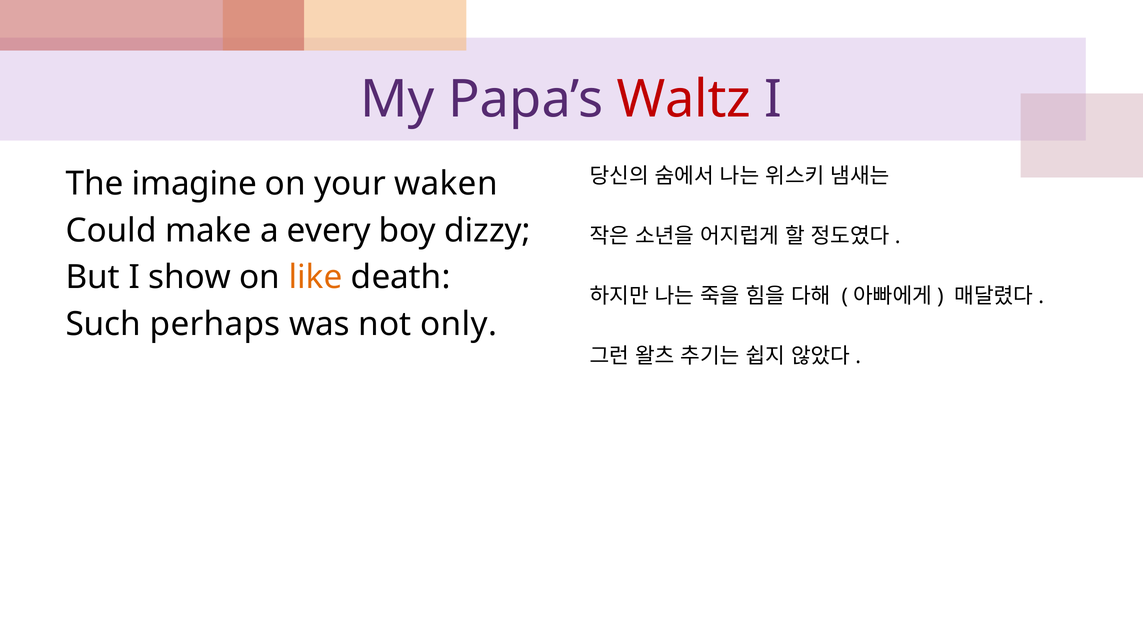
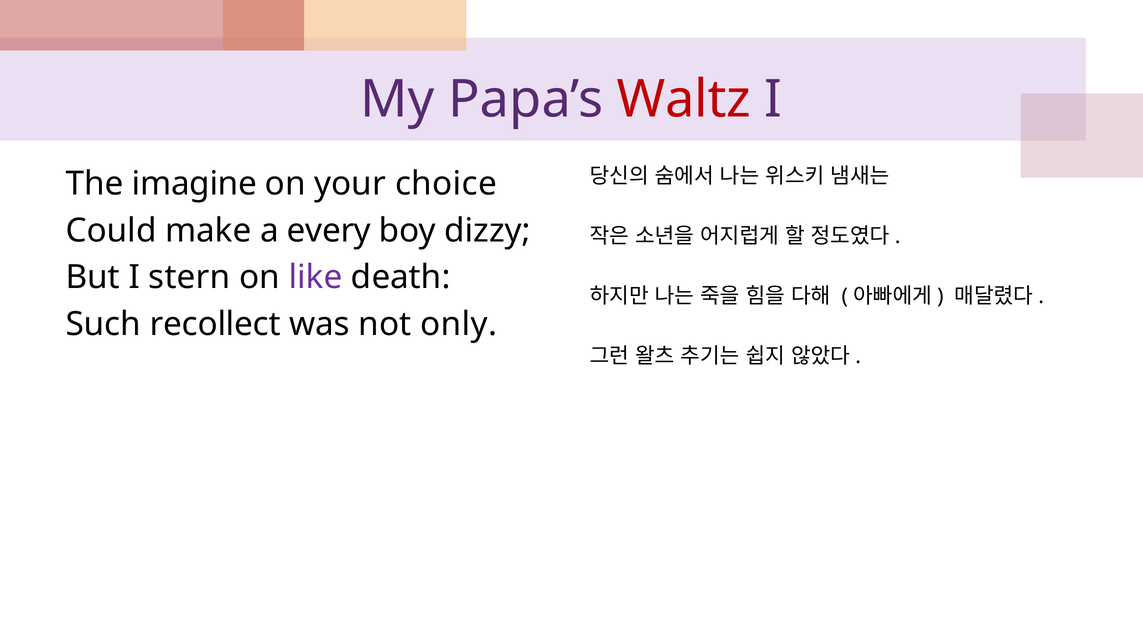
waken: waken -> choice
show: show -> stern
like colour: orange -> purple
perhaps: perhaps -> recollect
